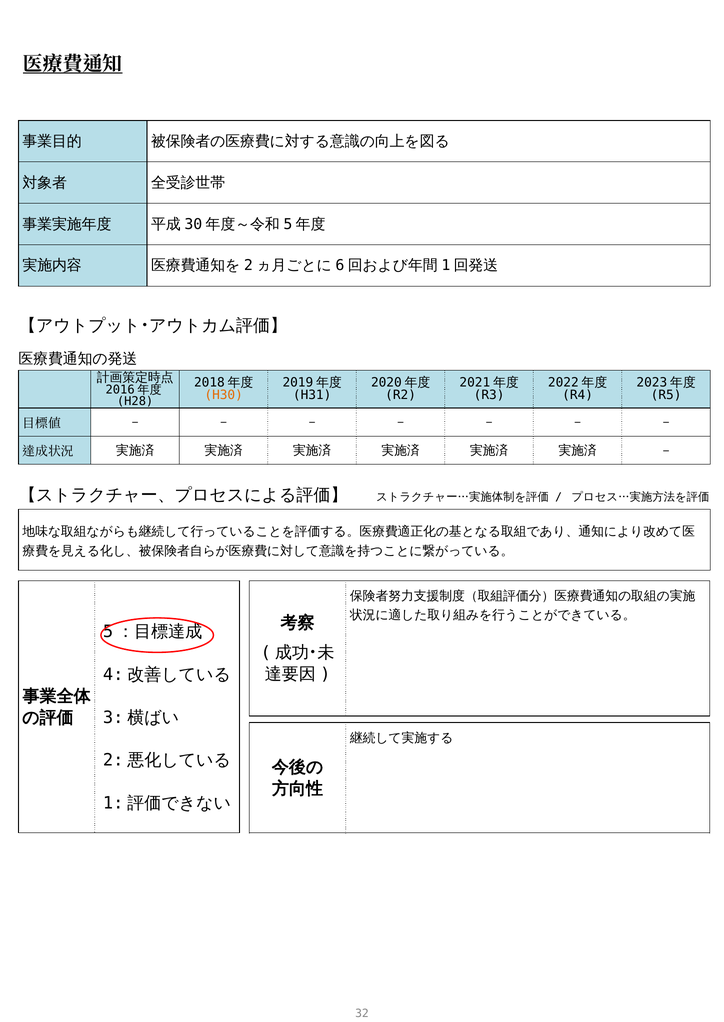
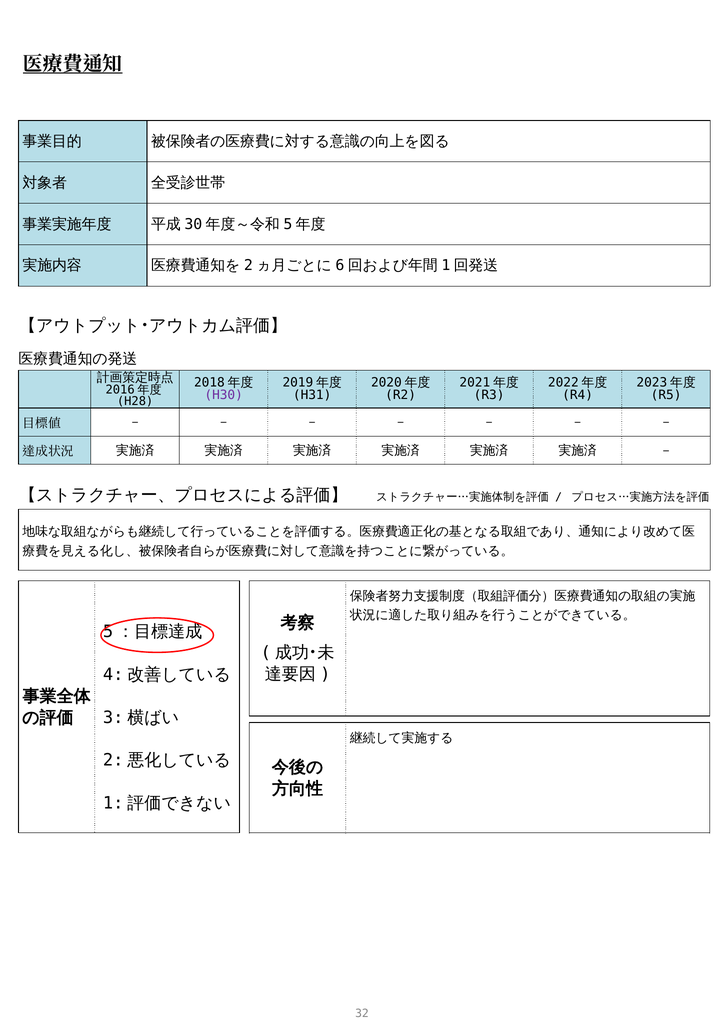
H30 colour: orange -> purple
